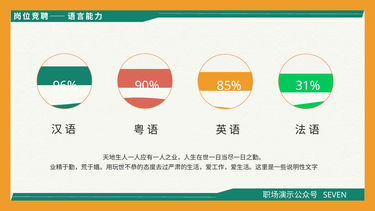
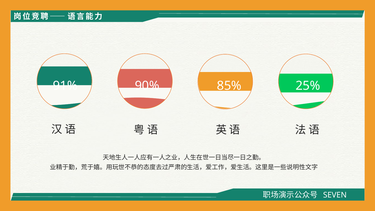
96%: 96% -> 91%
31%: 31% -> 25%
